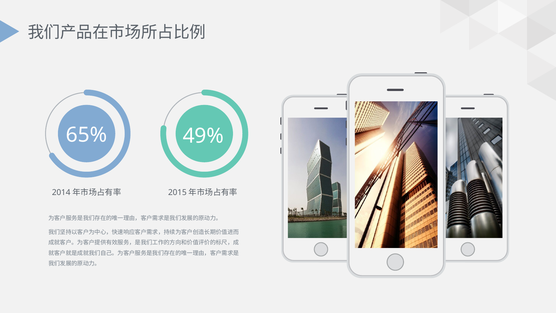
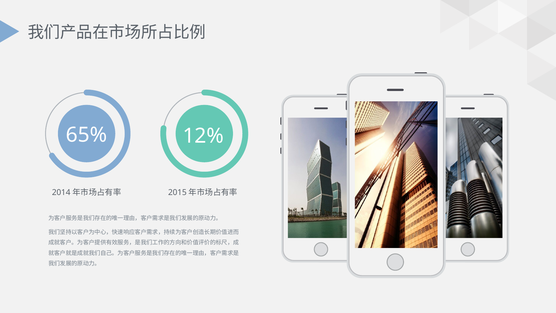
49%: 49% -> 12%
